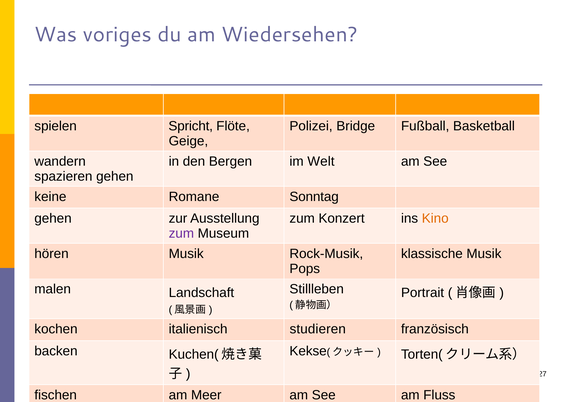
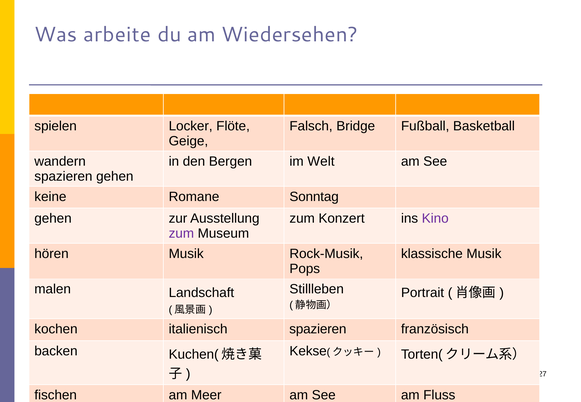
voriges: voriges -> arbeite
Spricht: Spricht -> Locker
Polizei: Polizei -> Falsch
Kino colour: orange -> purple
italienisch studieren: studieren -> spazieren
